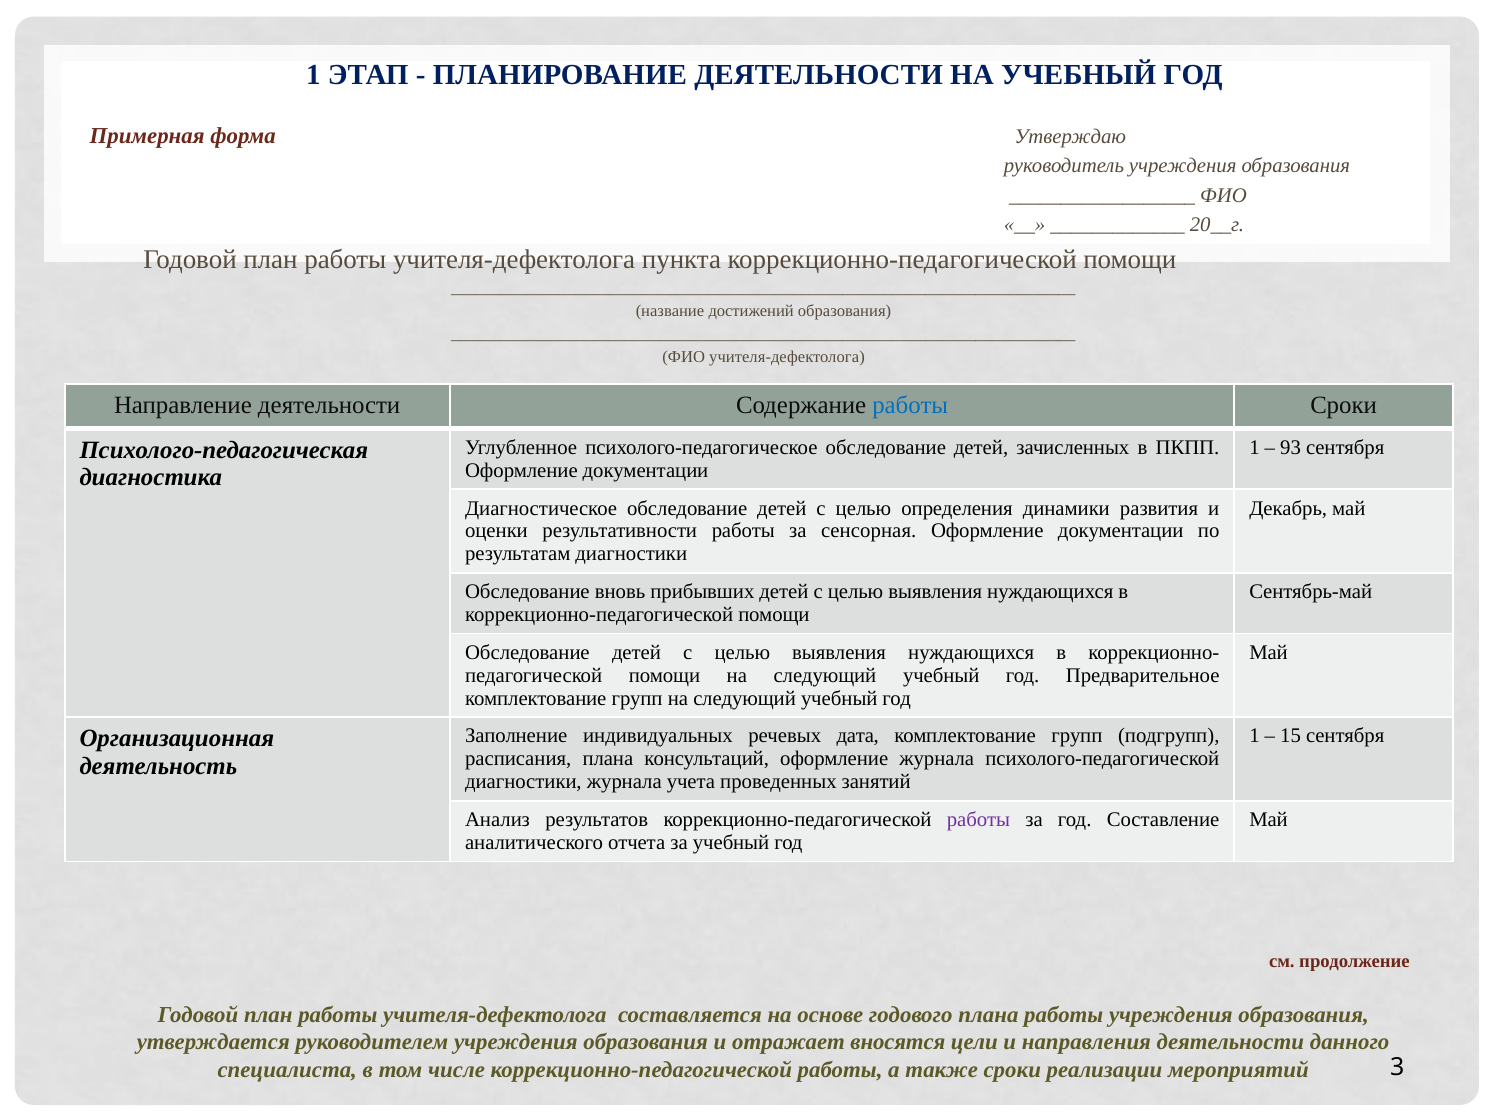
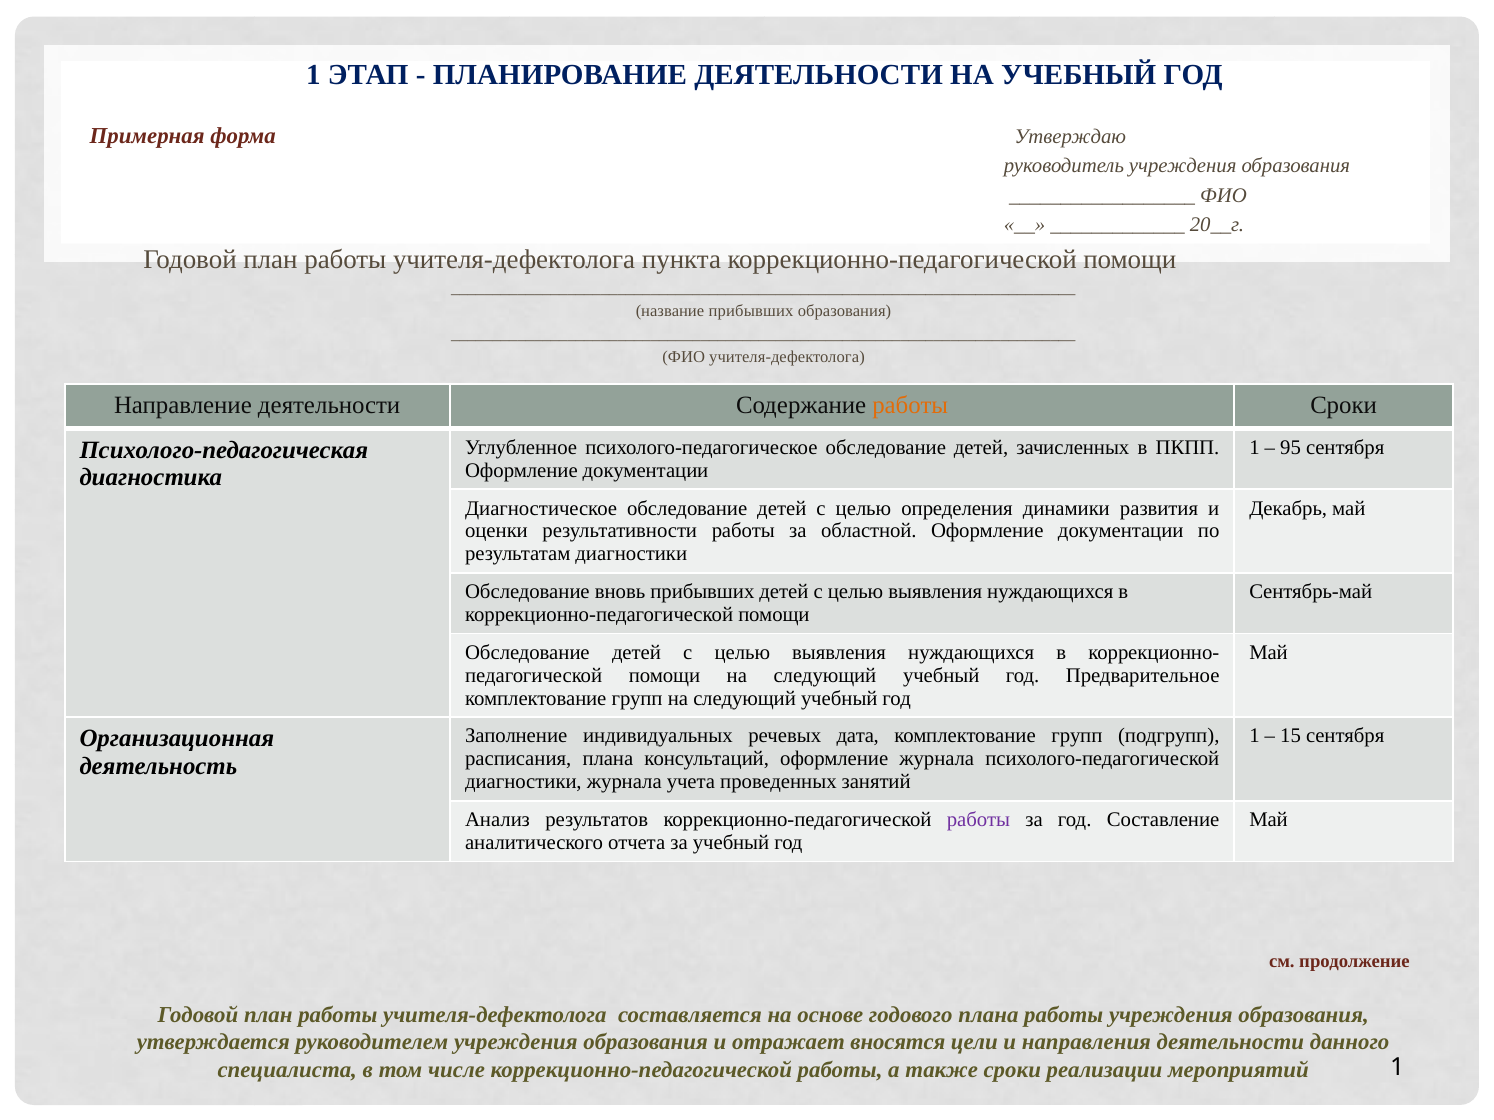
название достижений: достижений -> прибывших
работы at (910, 405) colour: blue -> orange
93: 93 -> 95
сенсорная: сенсорная -> областной
мероприятий 3: 3 -> 1
